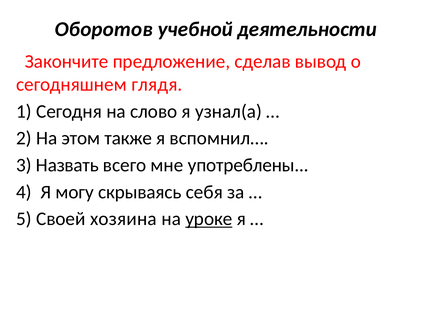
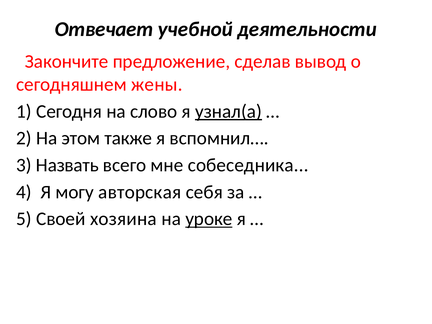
Оборотов: Оборотов -> Отвечает
глядя: глядя -> жены
узнал(а underline: none -> present
употреблены: употреблены -> собеседника
скрываясь: скрываясь -> авторская
